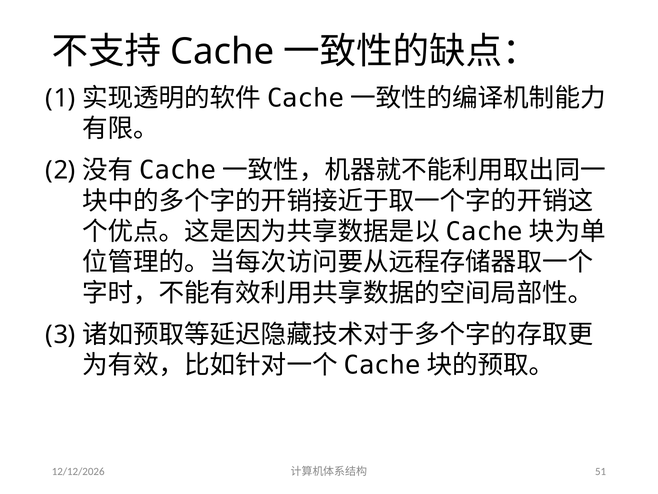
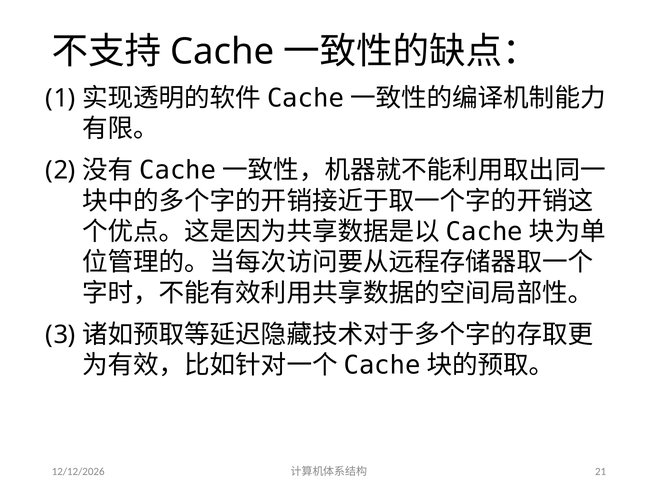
51: 51 -> 21
